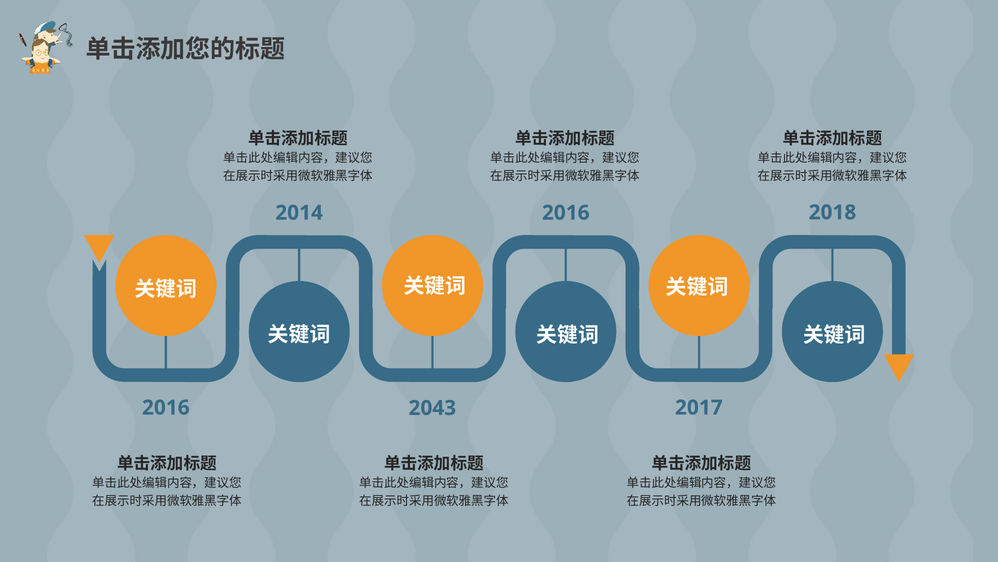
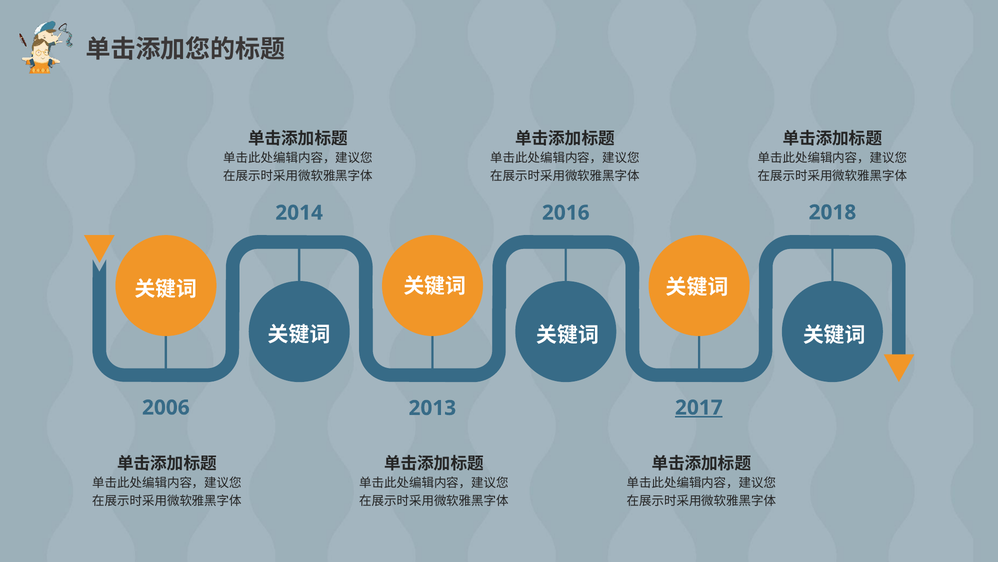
2016 at (166, 407): 2016 -> 2006
2017 underline: none -> present
2043: 2043 -> 2013
